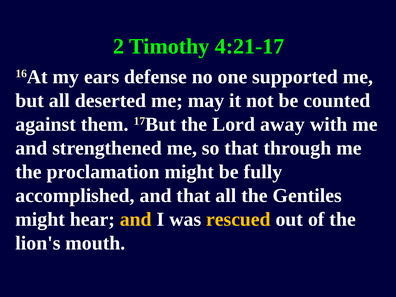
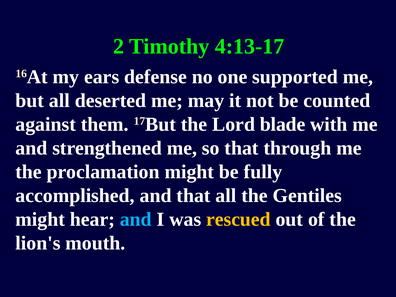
4:21-17: 4:21-17 -> 4:13-17
away: away -> blade
and at (136, 219) colour: yellow -> light blue
